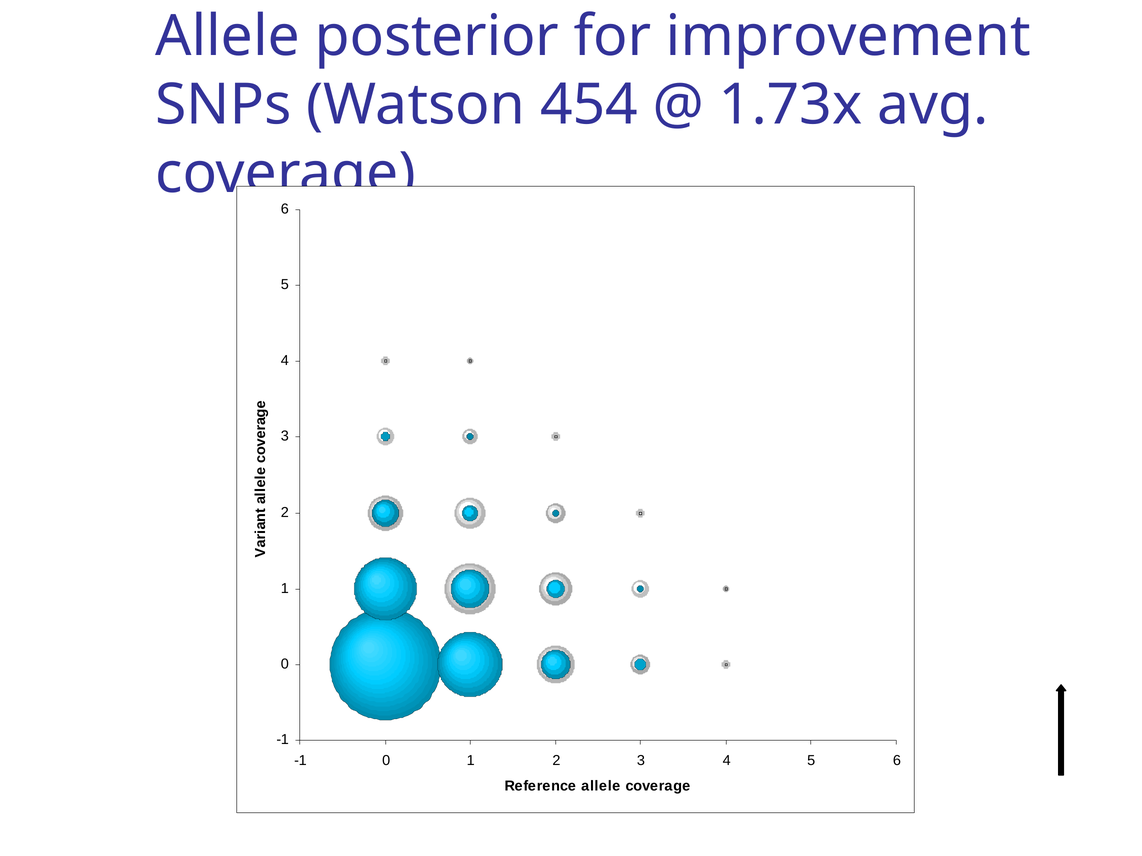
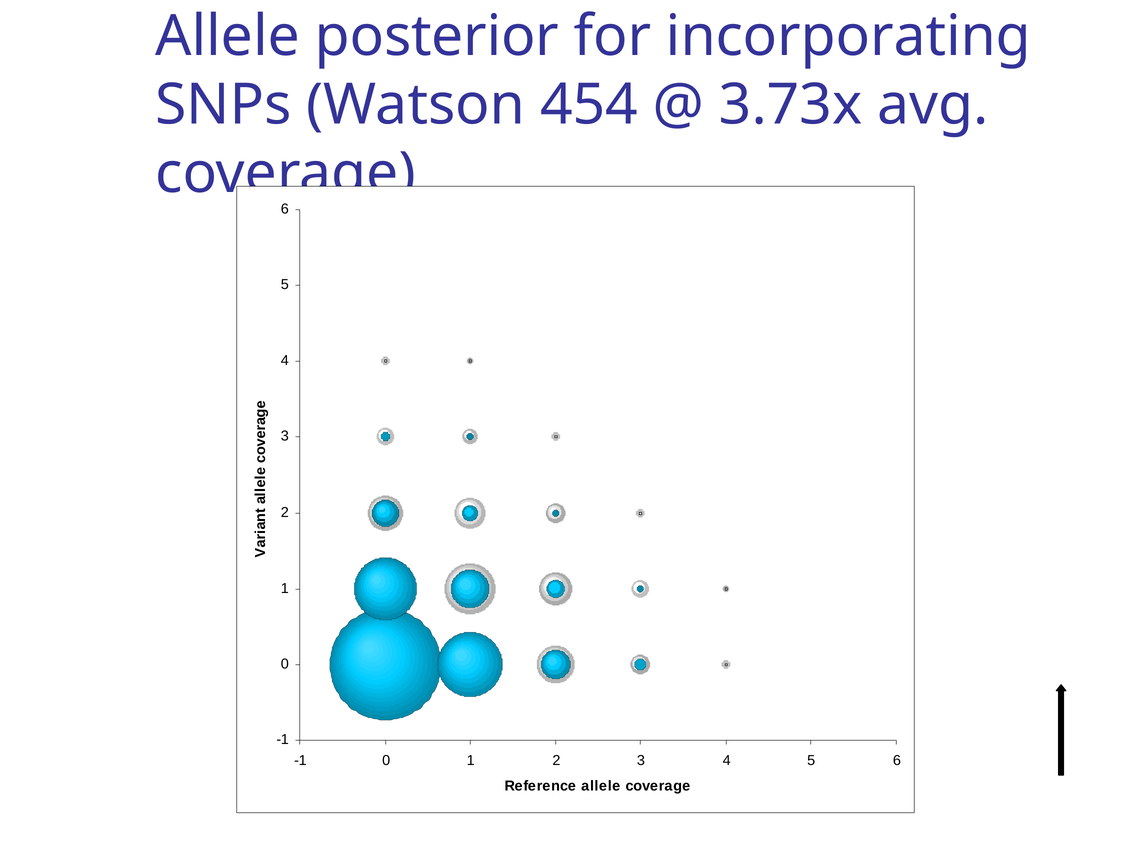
improvement: improvement -> incorporating
1.73x: 1.73x -> 3.73x
